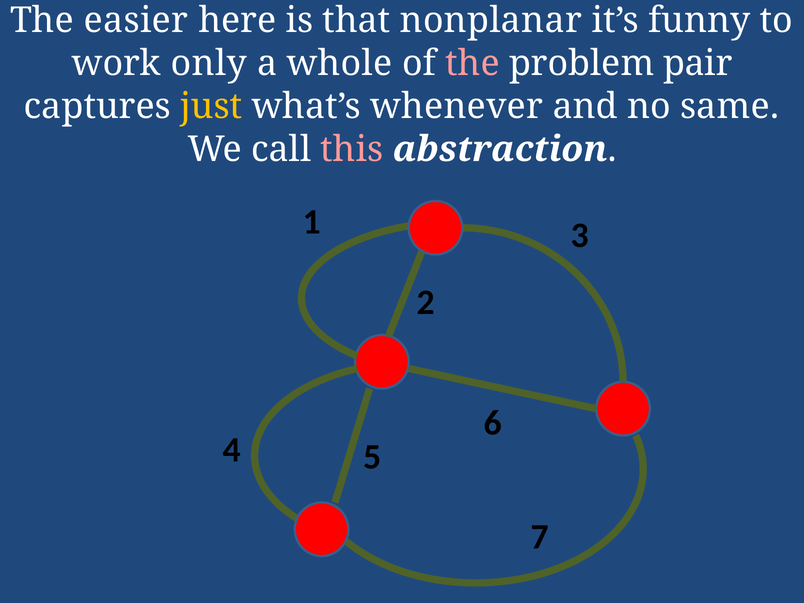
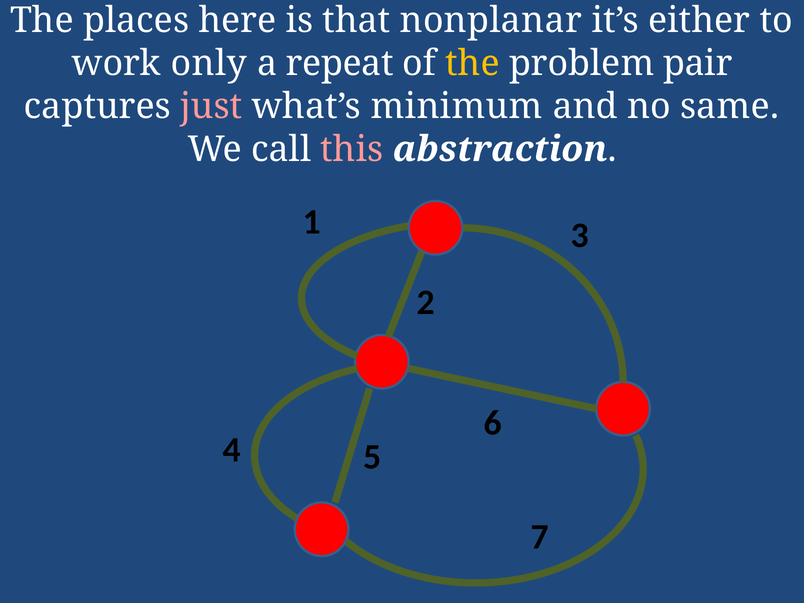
easier: easier -> places
funny: funny -> either
whole: whole -> repeat
the at (473, 63) colour: pink -> yellow
just colour: yellow -> pink
whenever: whenever -> minimum
